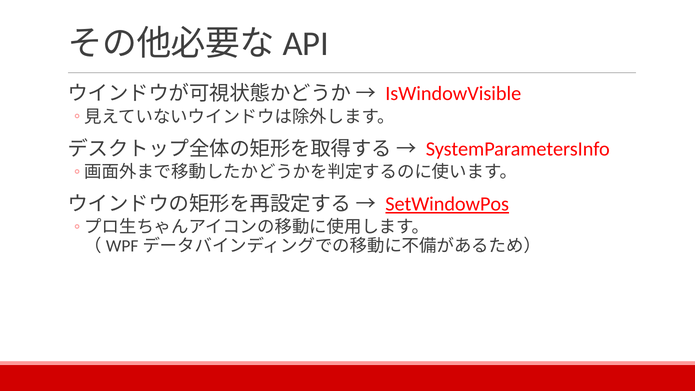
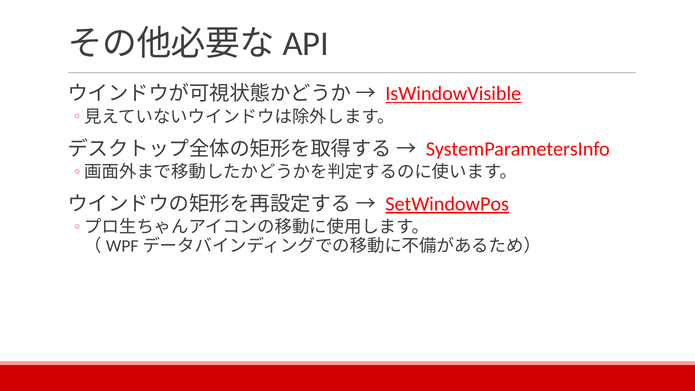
IsWindowVisible underline: none -> present
